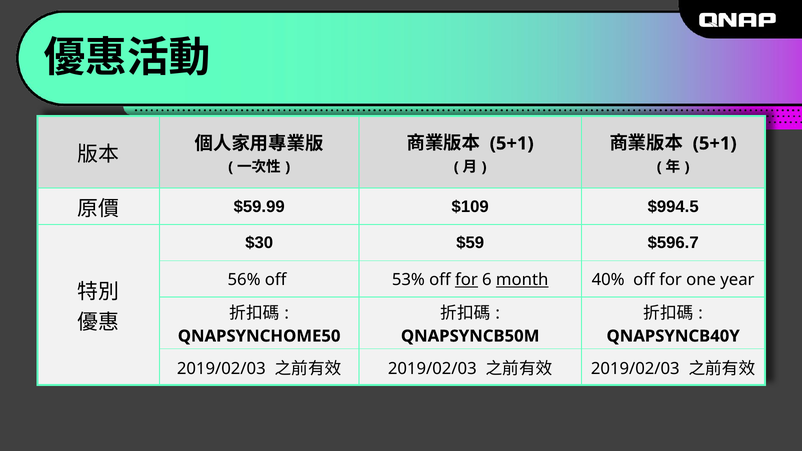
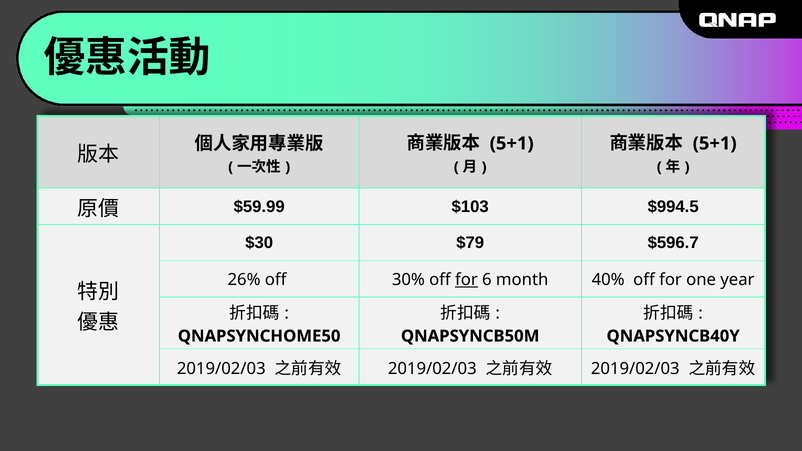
$109: $109 -> $103
$59: $59 -> $79
56%: 56% -> 26%
53%: 53% -> 30%
month underline: present -> none
